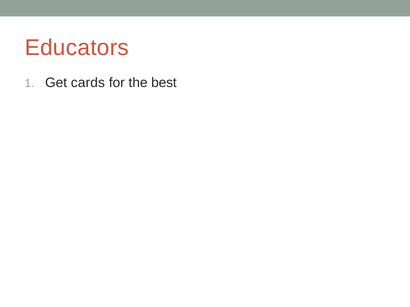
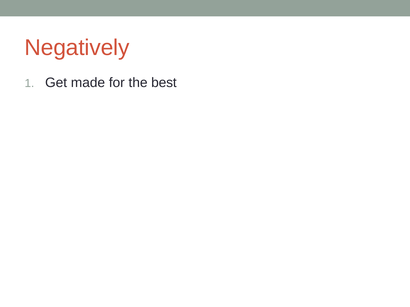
Educators: Educators -> Negatively
cards: cards -> made
